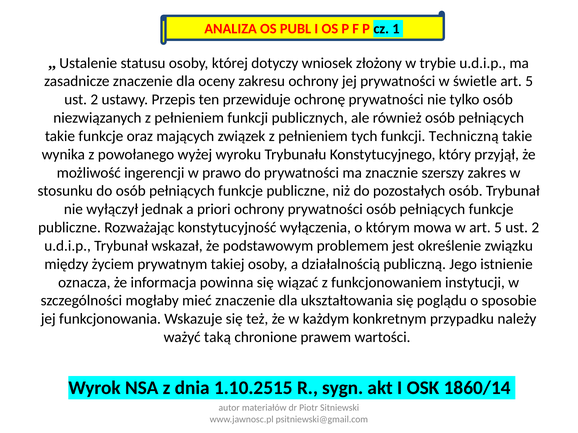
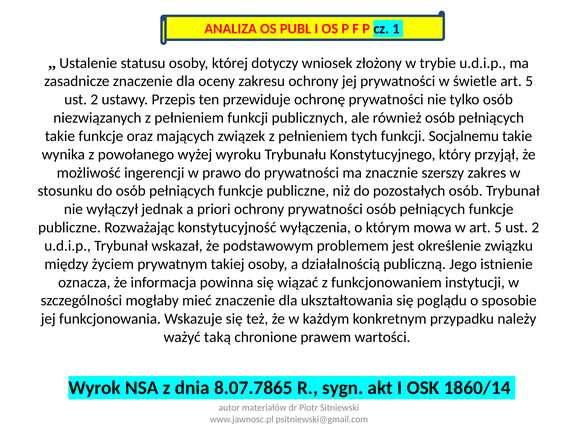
Techniczną: Techniczną -> Socjalnemu
1.10.2515: 1.10.2515 -> 8.07.7865
